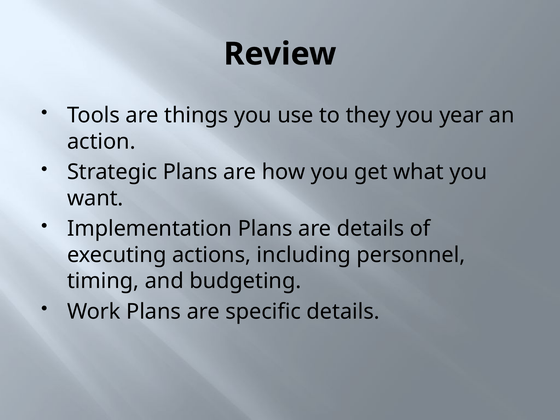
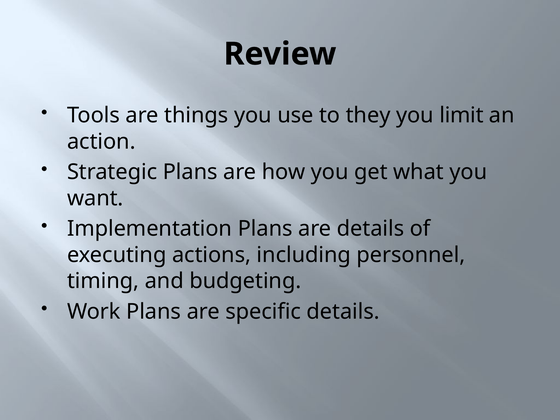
year: year -> limit
